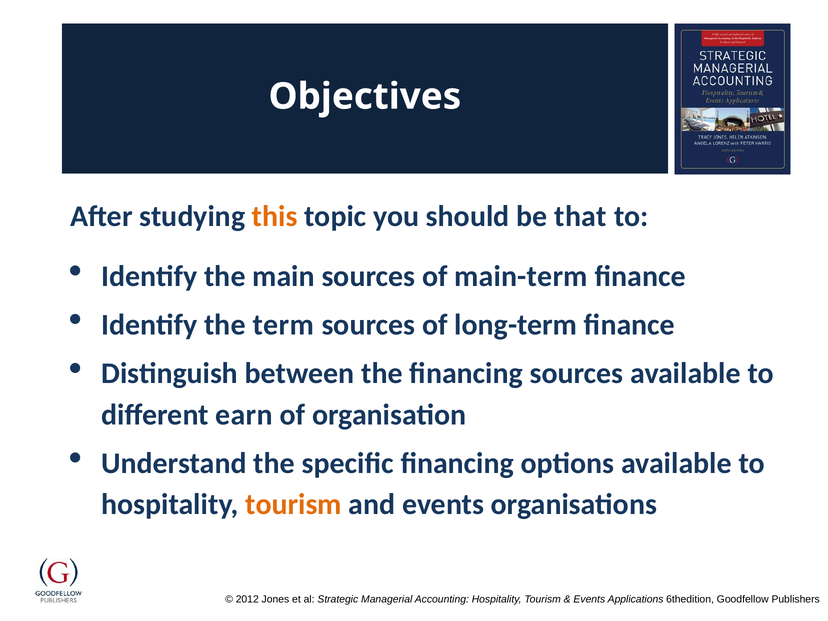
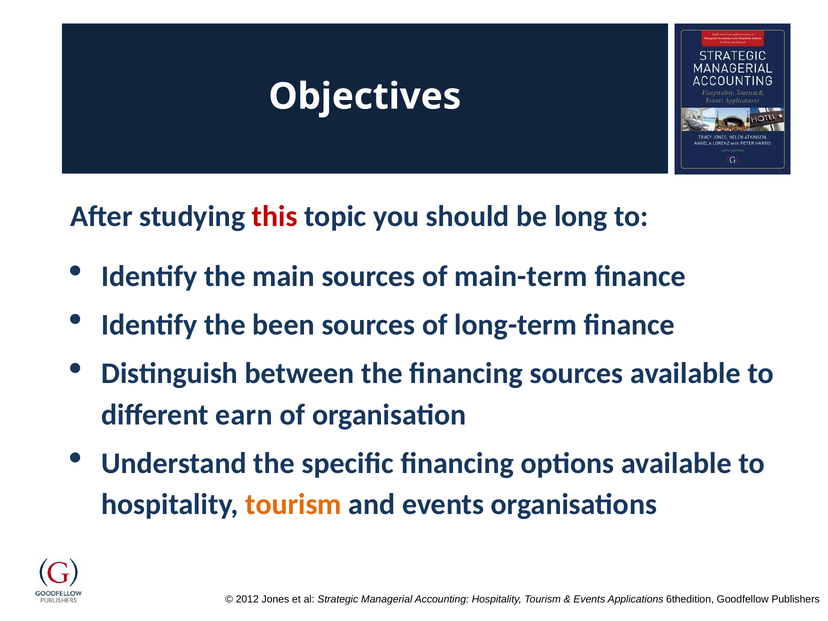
this colour: orange -> red
that: that -> long
term: term -> been
